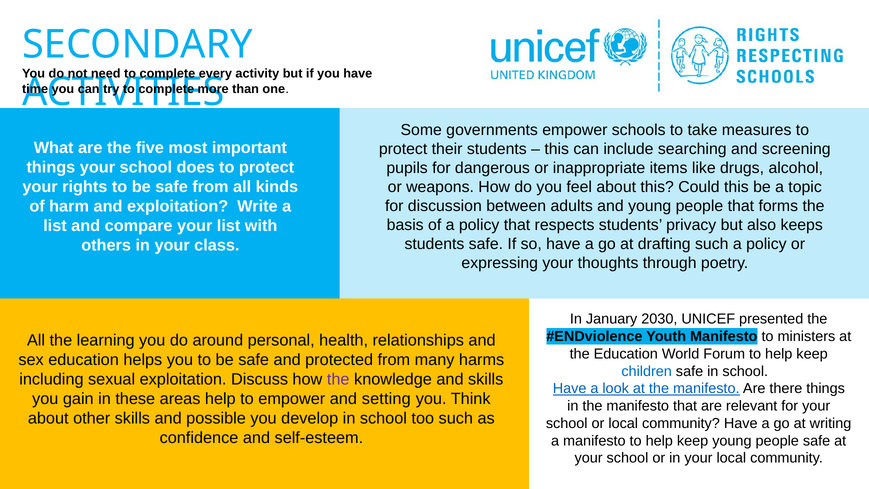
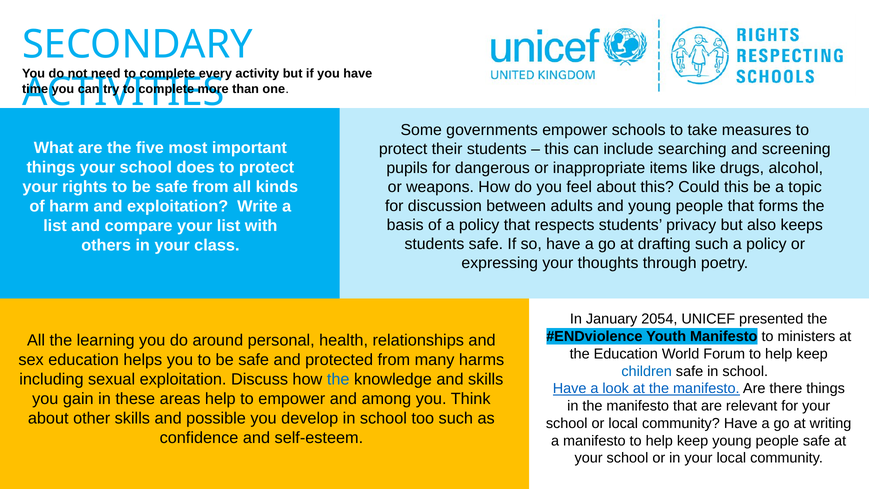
2030: 2030 -> 2054
the at (338, 379) colour: purple -> blue
setting: setting -> among
